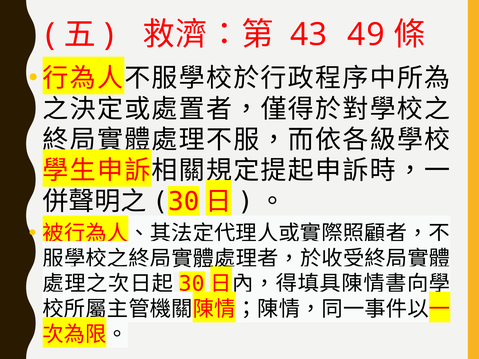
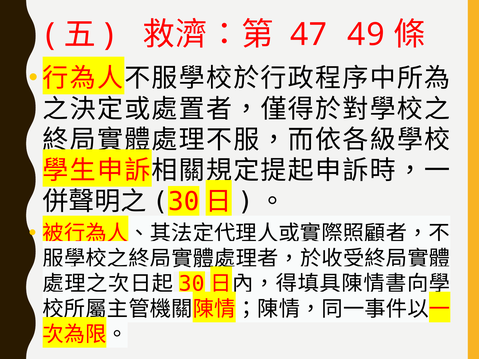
43: 43 -> 47
